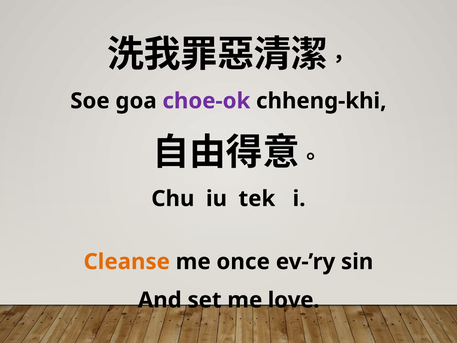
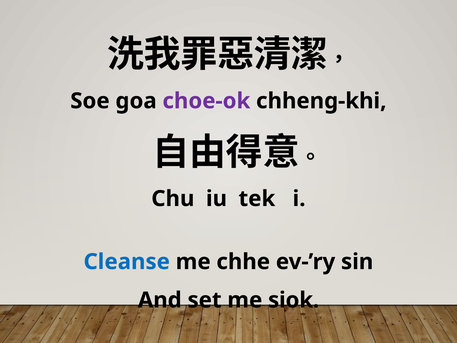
Cleanse colour: orange -> blue
once: once -> chhe
love: love -> siok
